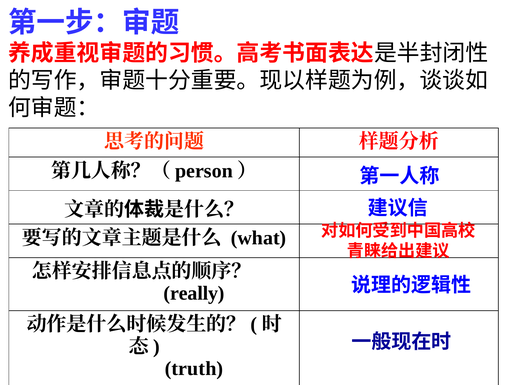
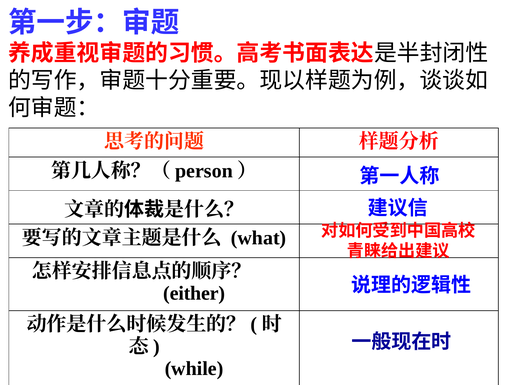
really: really -> either
truth: truth -> while
